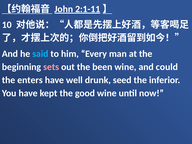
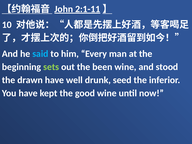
sets colour: pink -> light green
could: could -> stood
enters: enters -> drawn
